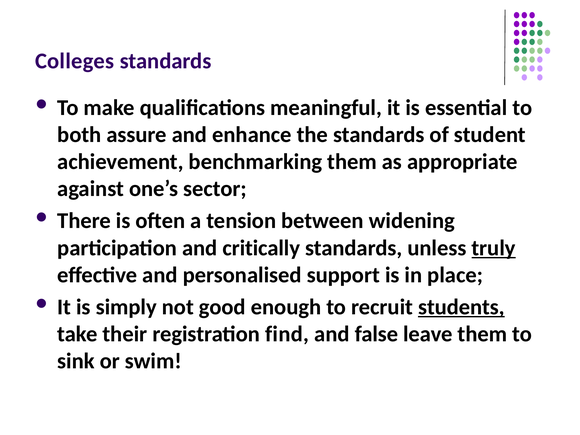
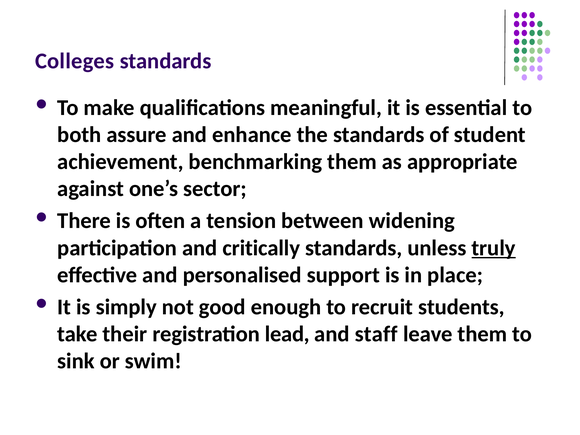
students underline: present -> none
find: find -> lead
false: false -> staff
